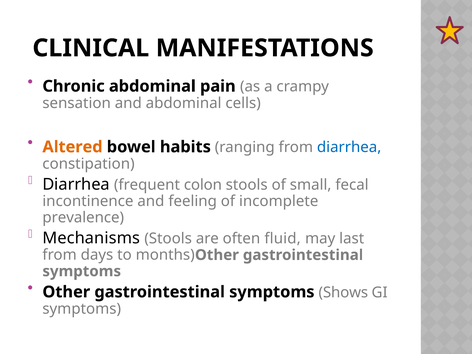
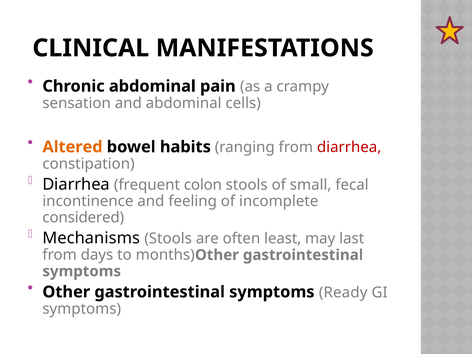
diarrhea at (349, 147) colour: blue -> red
prevalence: prevalence -> considered
fluid: fluid -> least
Shows: Shows -> Ready
